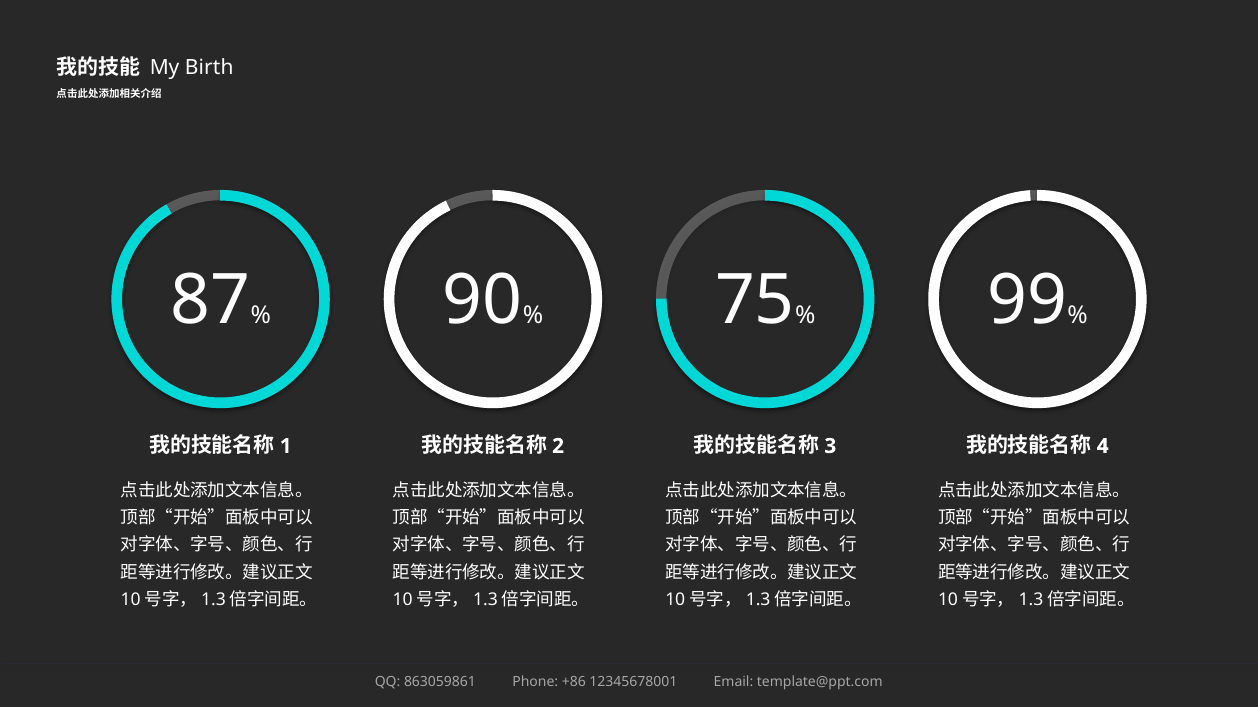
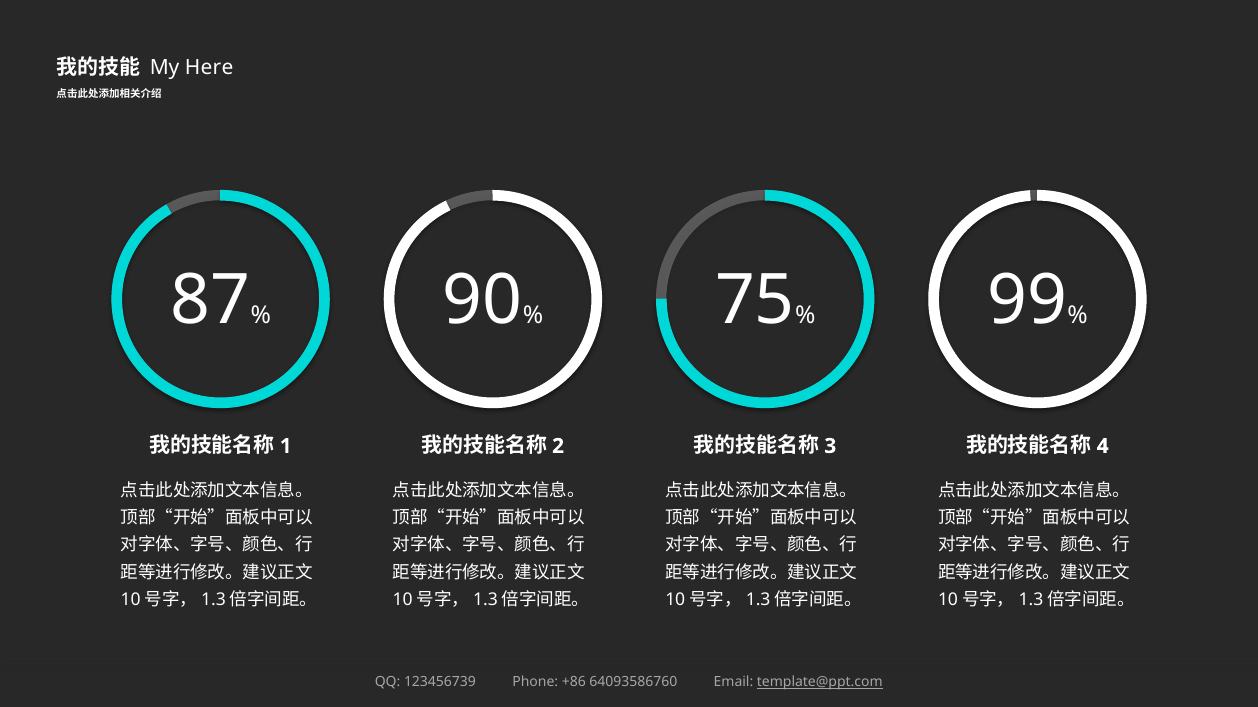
Birth: Birth -> Here
863059861: 863059861 -> 123456739
12345678001: 12345678001 -> 64093586760
template@ppt.com underline: none -> present
